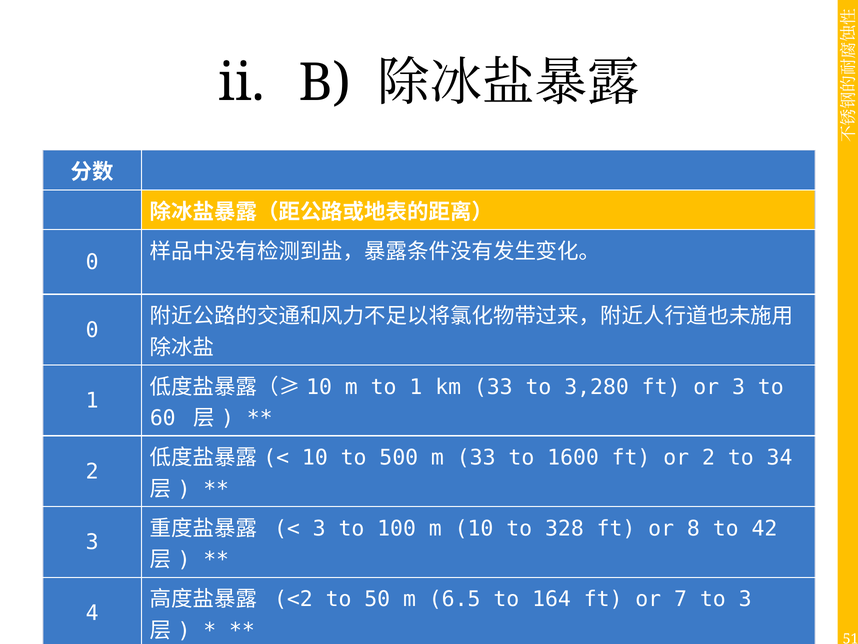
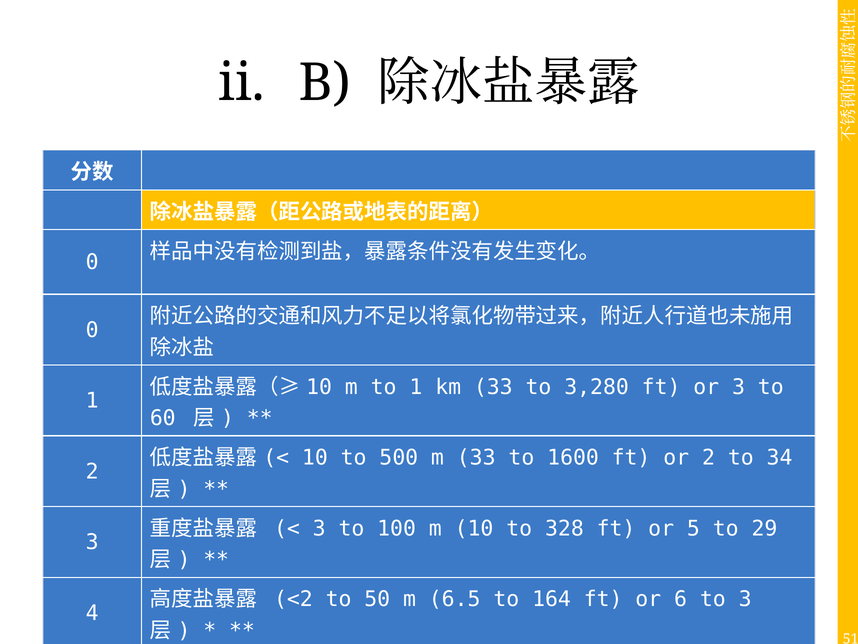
8: 8 -> 5
42: 42 -> 29
7: 7 -> 6
